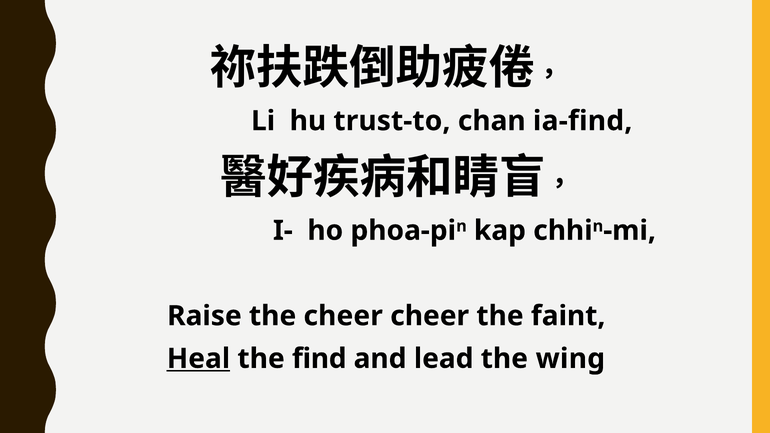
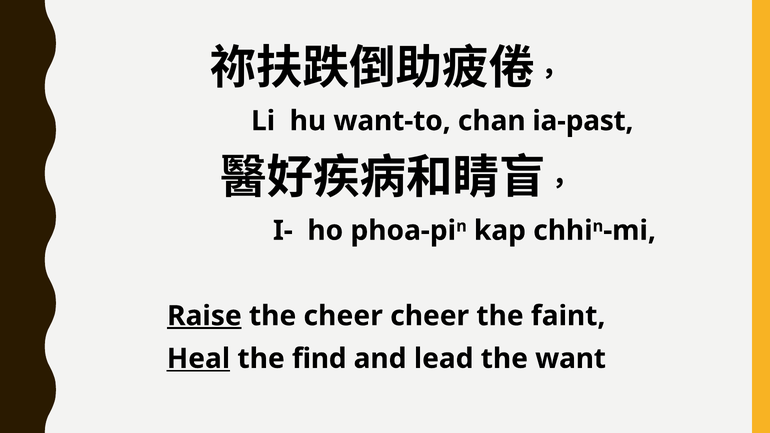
trust-to: trust-to -> want-to
ia-find: ia-find -> ia-past
Raise underline: none -> present
wing: wing -> want
